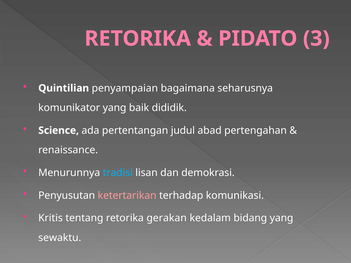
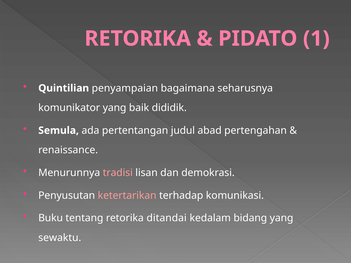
3: 3 -> 1
Science: Science -> Semula
tradisi colour: light blue -> pink
Kritis: Kritis -> Buku
gerakan: gerakan -> ditandai
